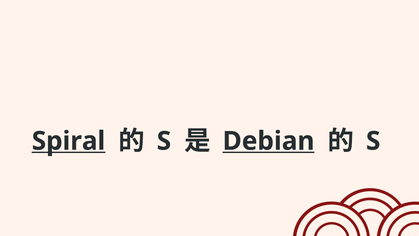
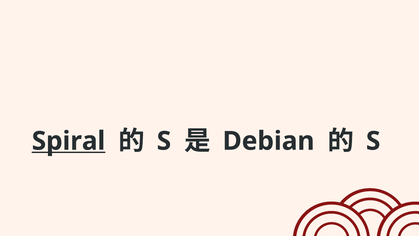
Debian underline: present -> none
